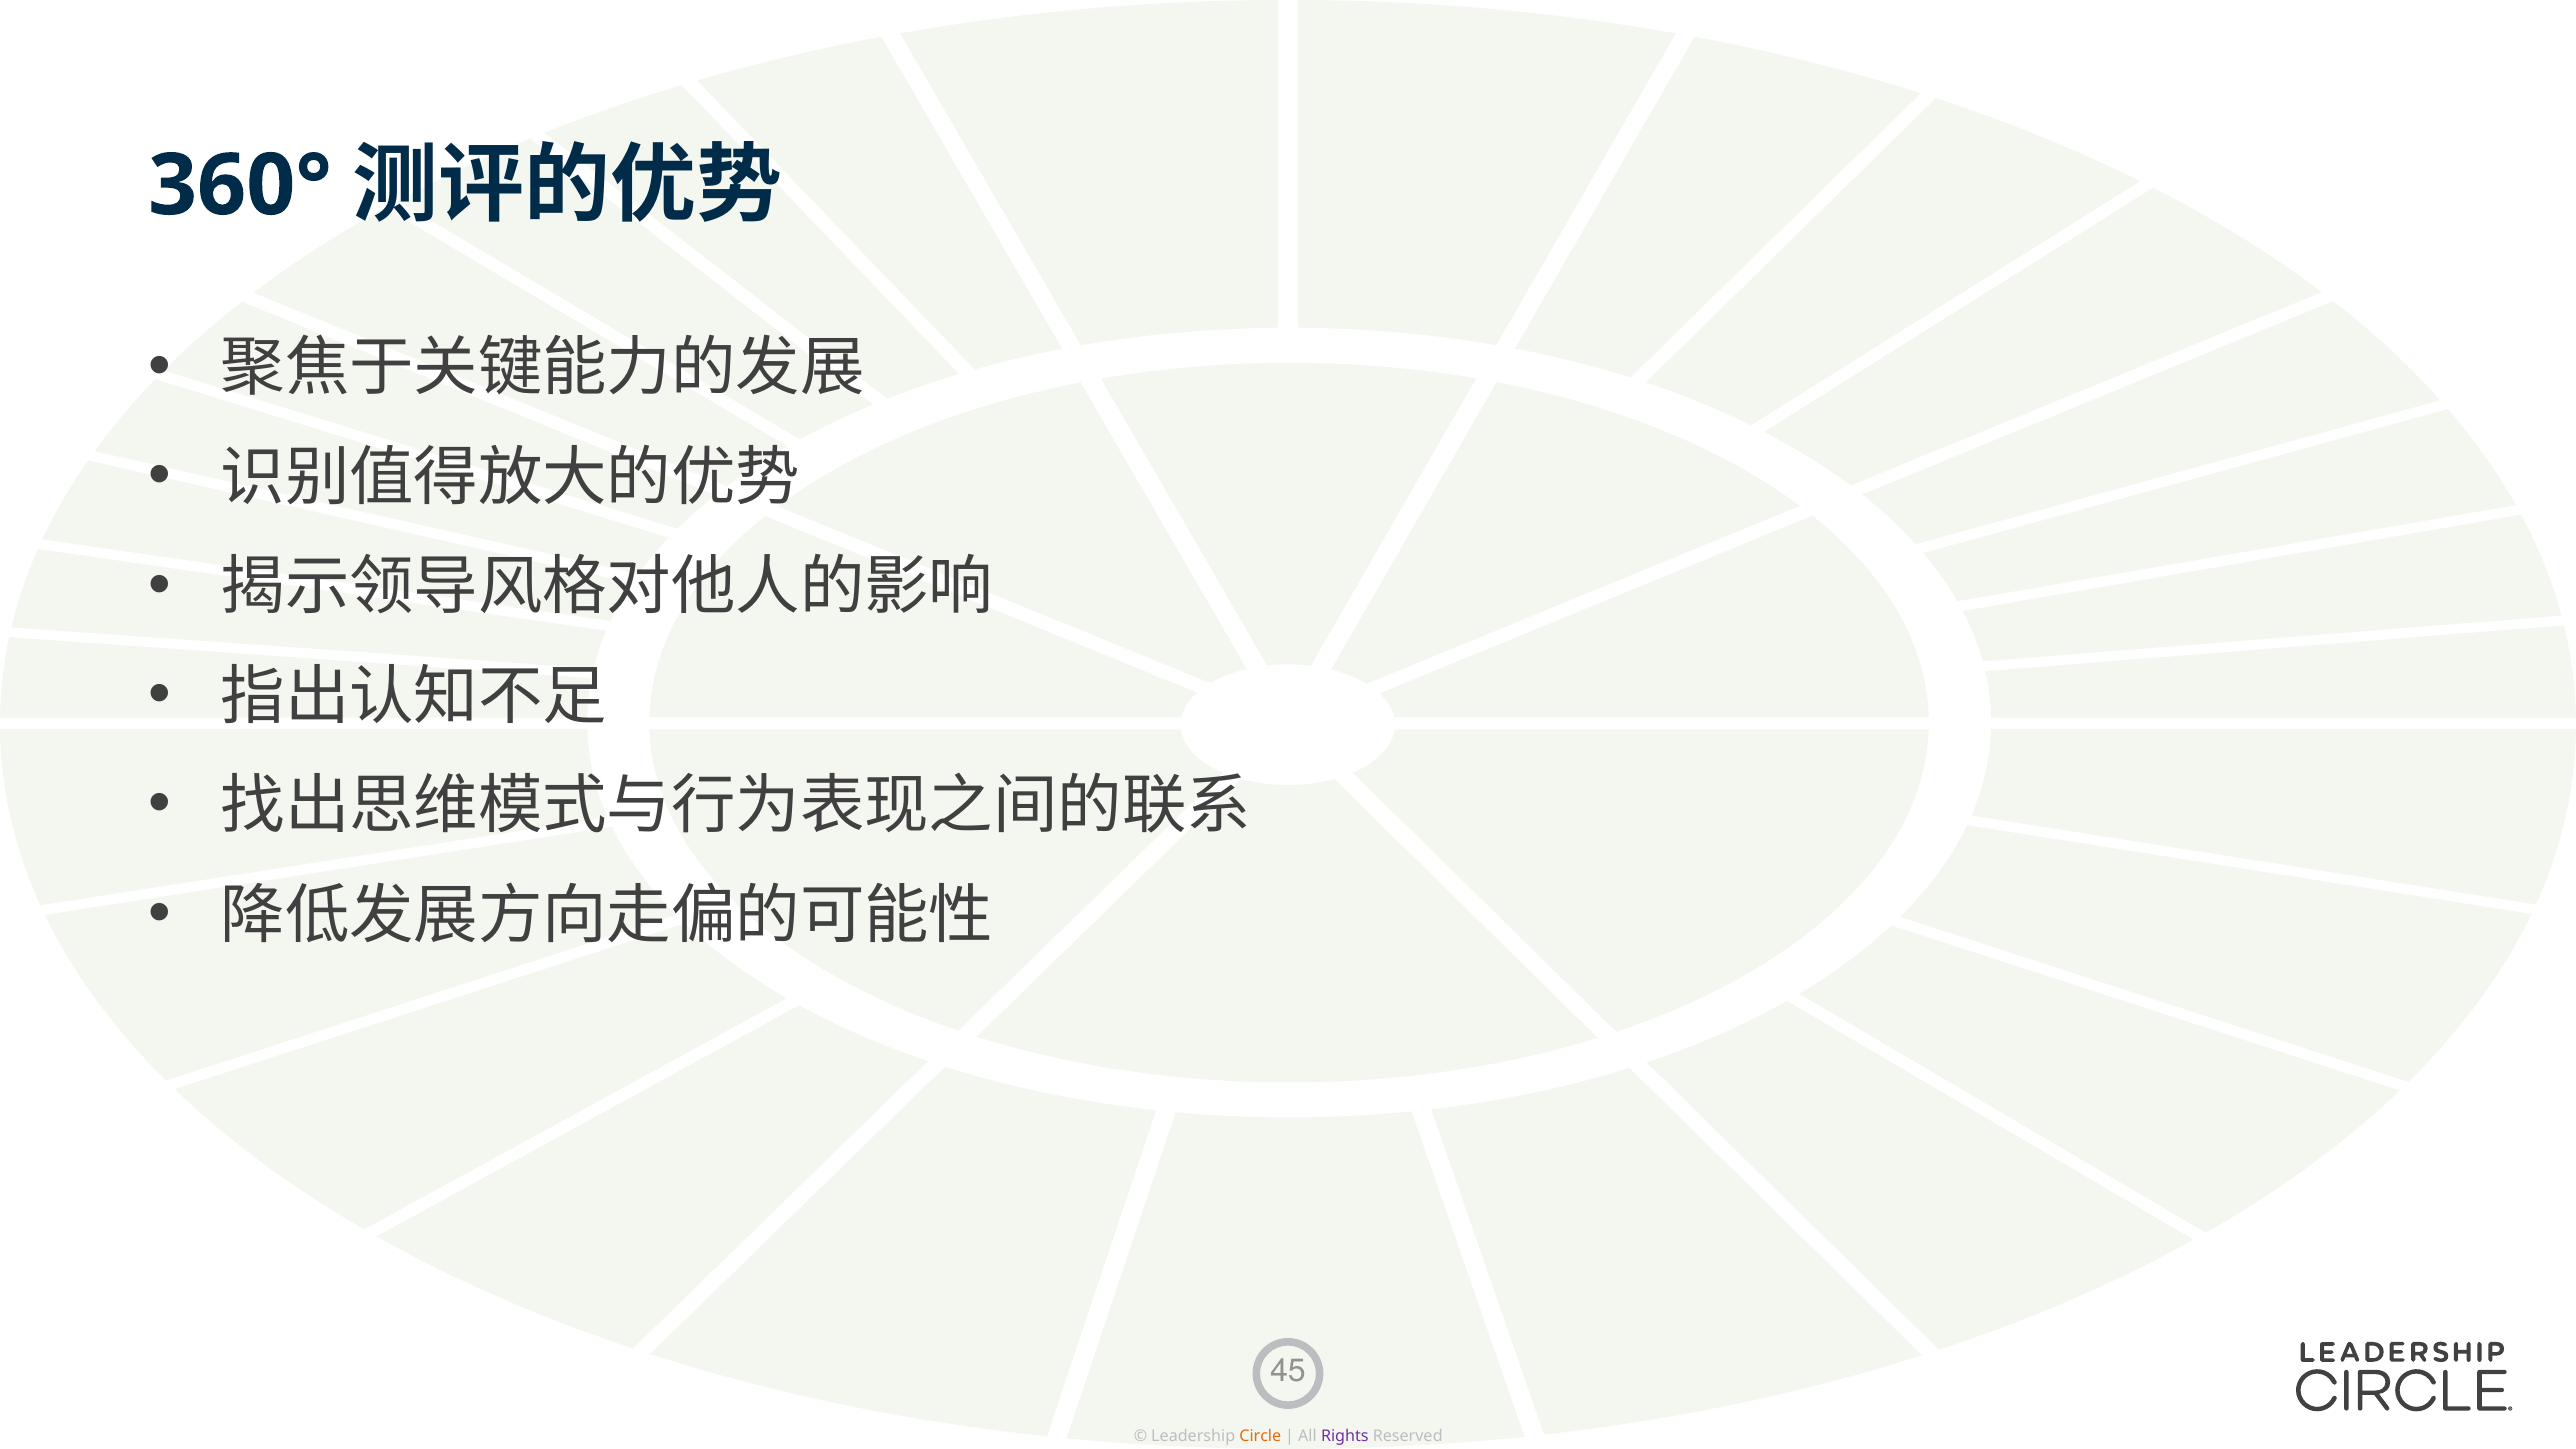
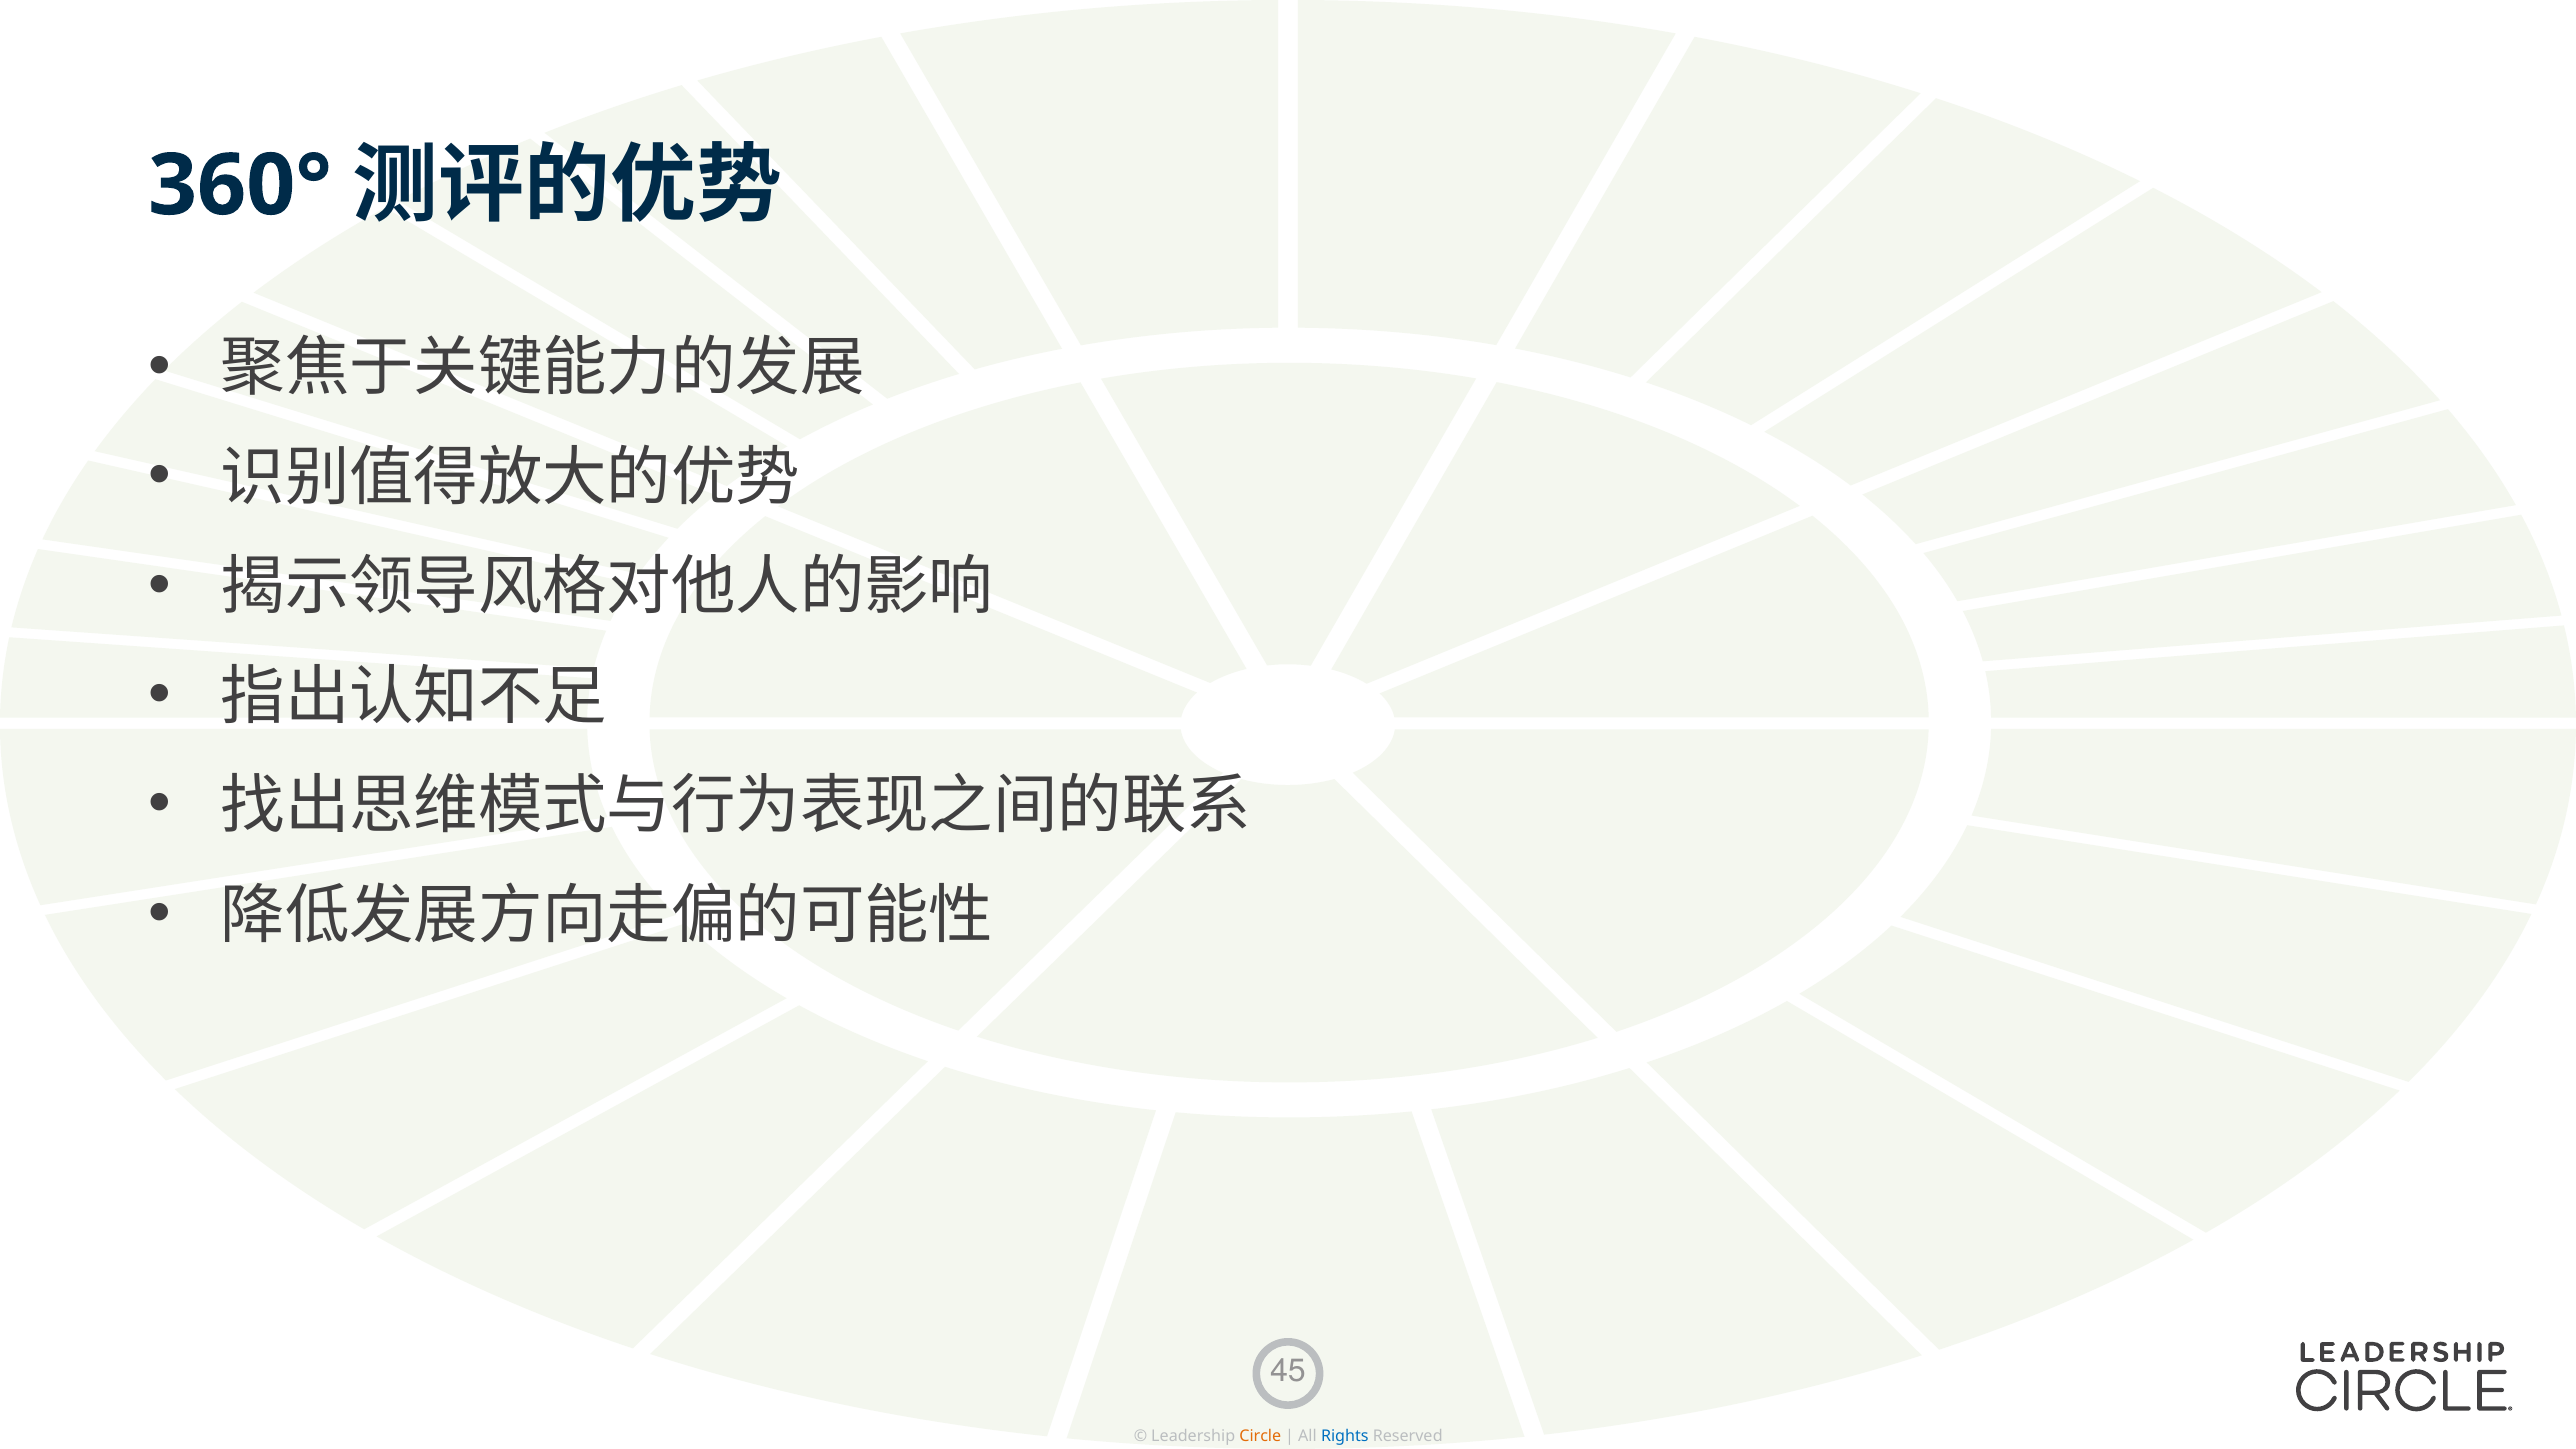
Rights colour: purple -> blue
